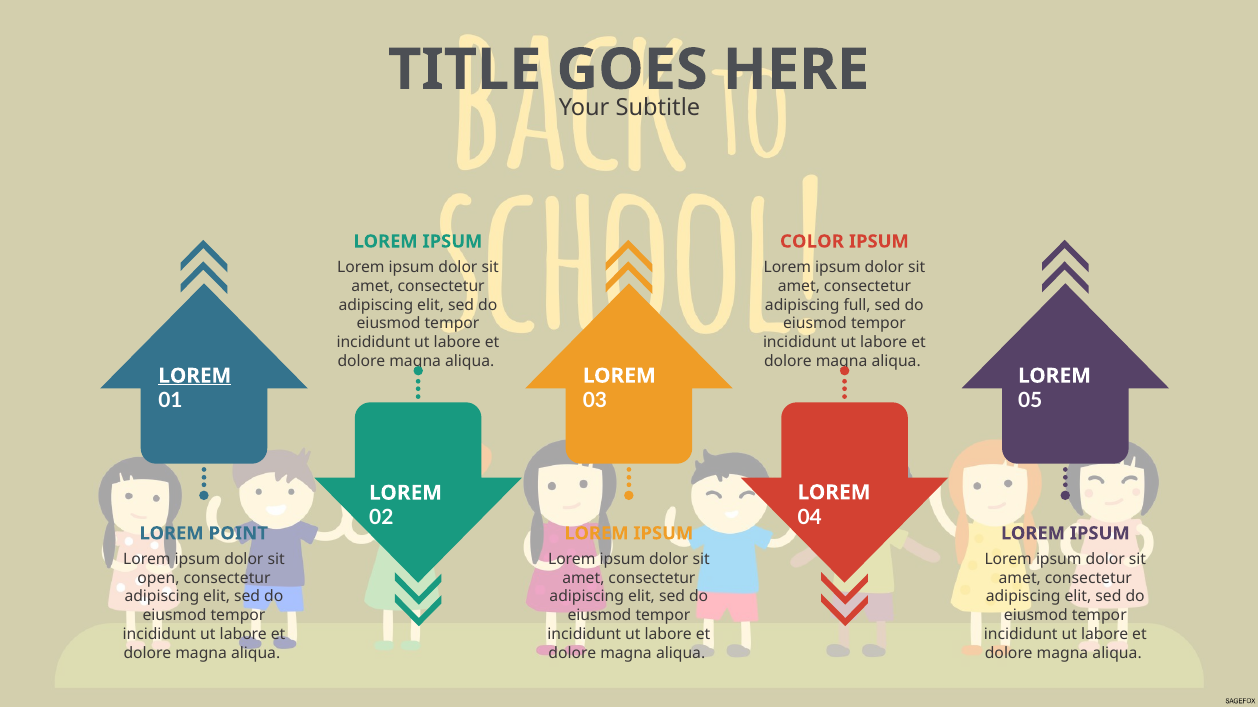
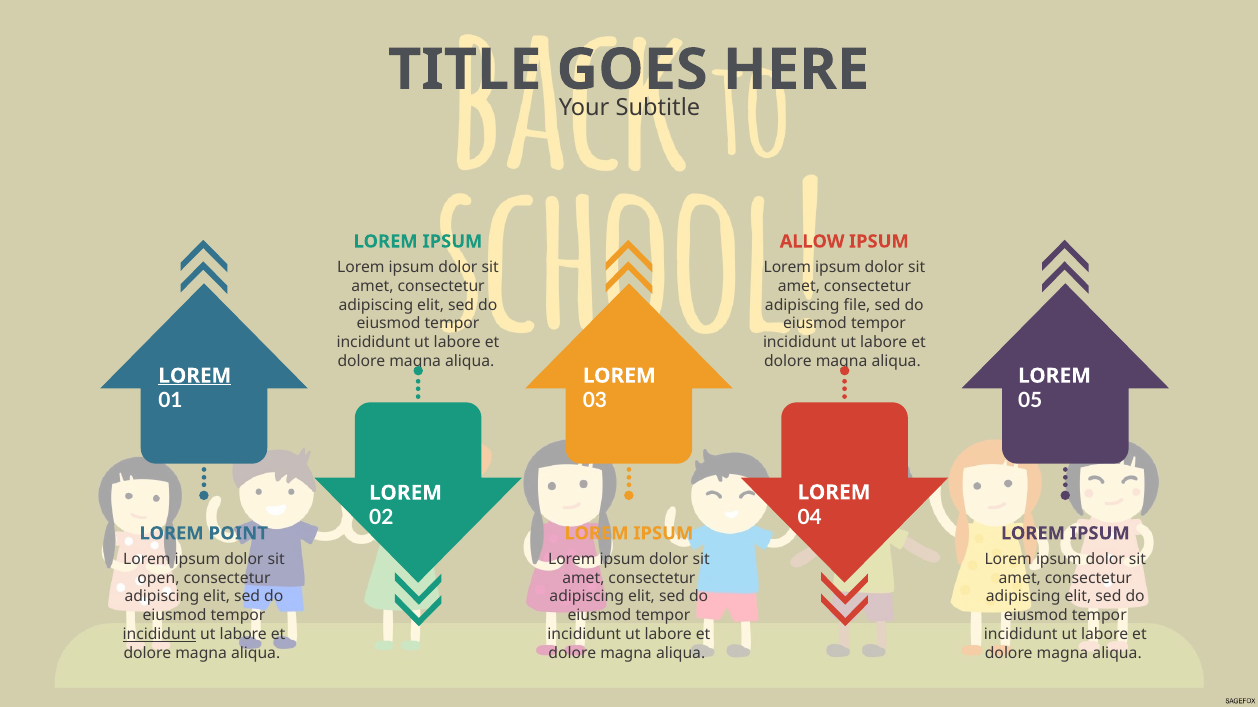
COLOR: COLOR -> ALLOW
full: full -> file
incididunt at (159, 635) underline: none -> present
